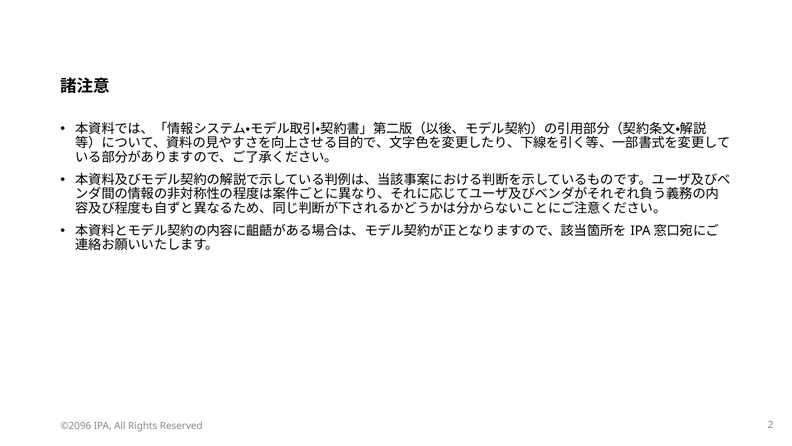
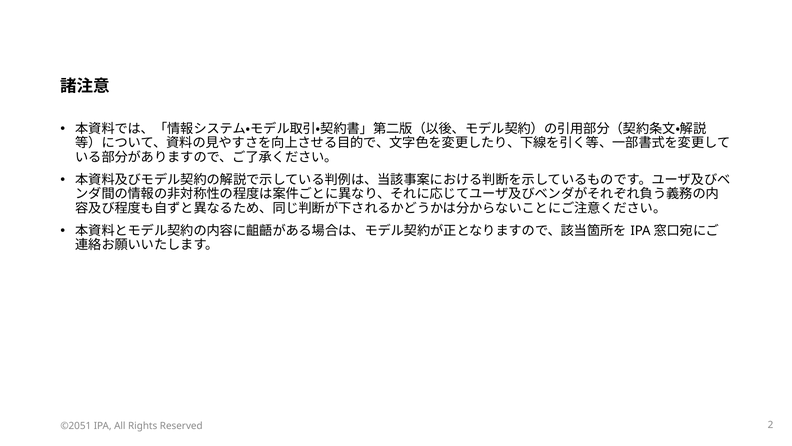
©2096: ©2096 -> ©2051
